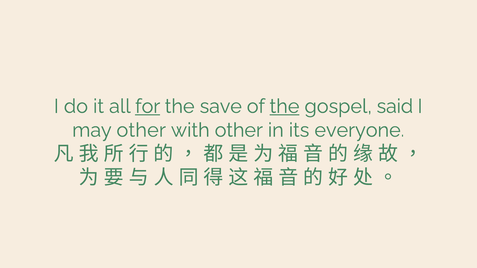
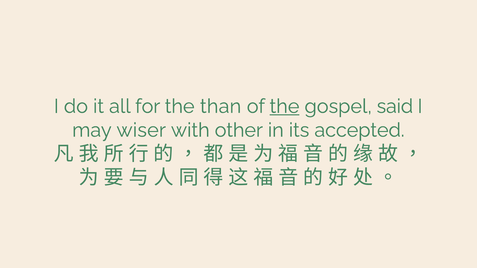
for underline: present -> none
save: save -> than
may other: other -> wiser
everyone: everyone -> accepted
